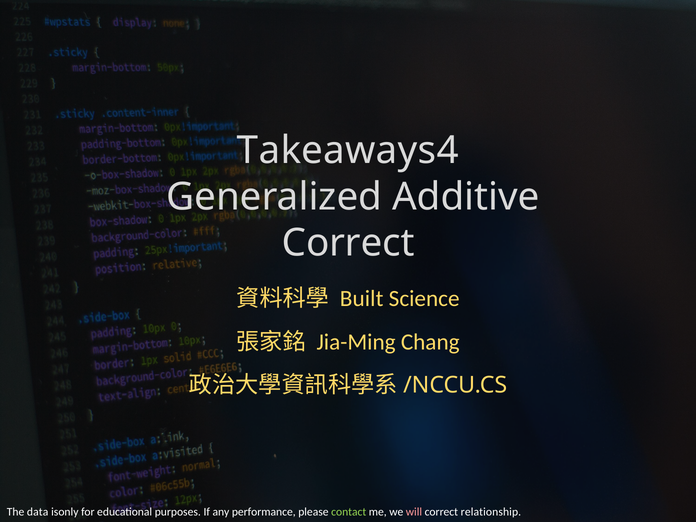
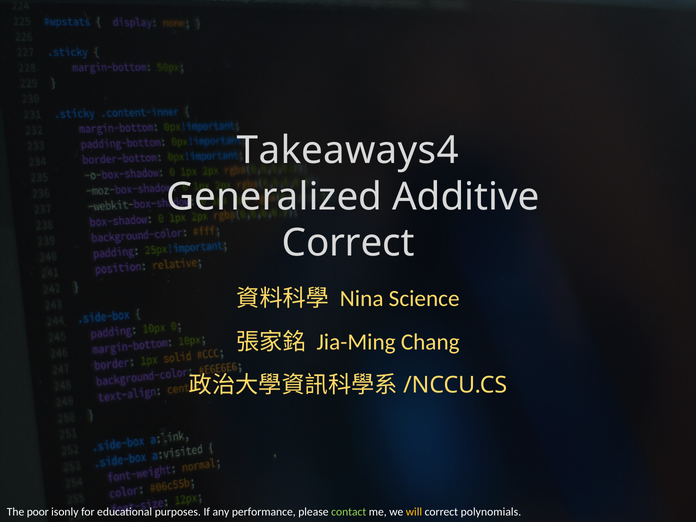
Built: Built -> Nina
data: data -> poor
will colour: pink -> yellow
relationship: relationship -> polynomials
